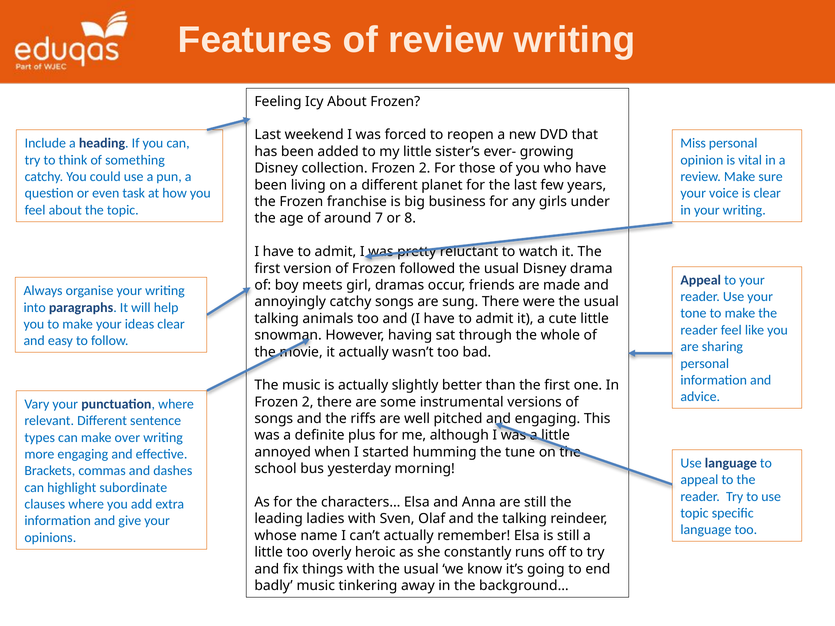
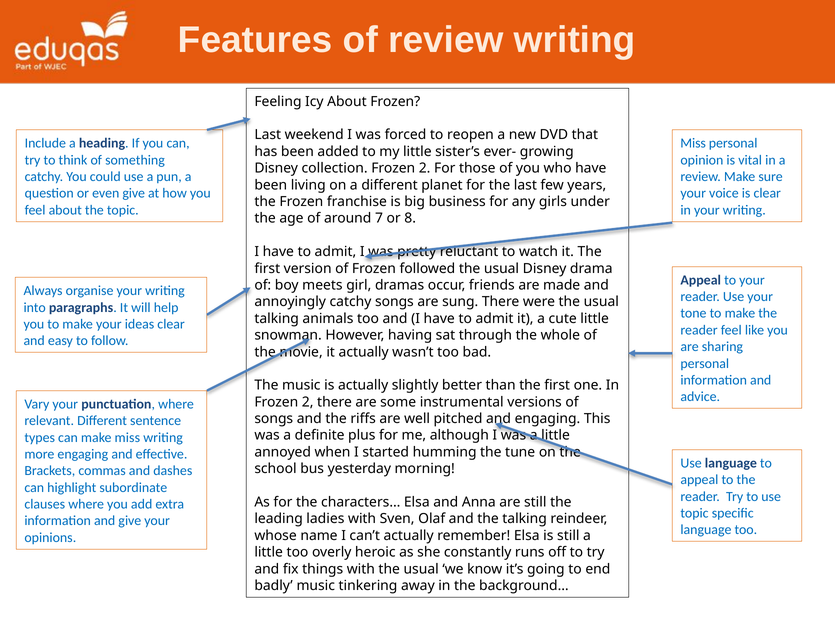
even task: task -> give
make over: over -> miss
